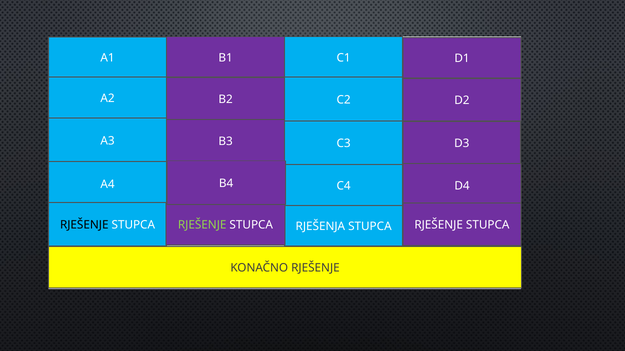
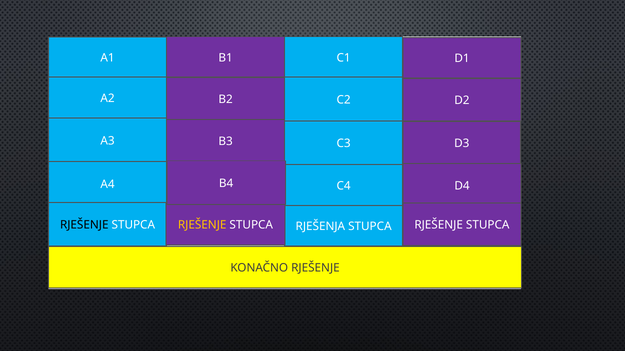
RJEŠENJE at (202, 225) colour: light green -> yellow
